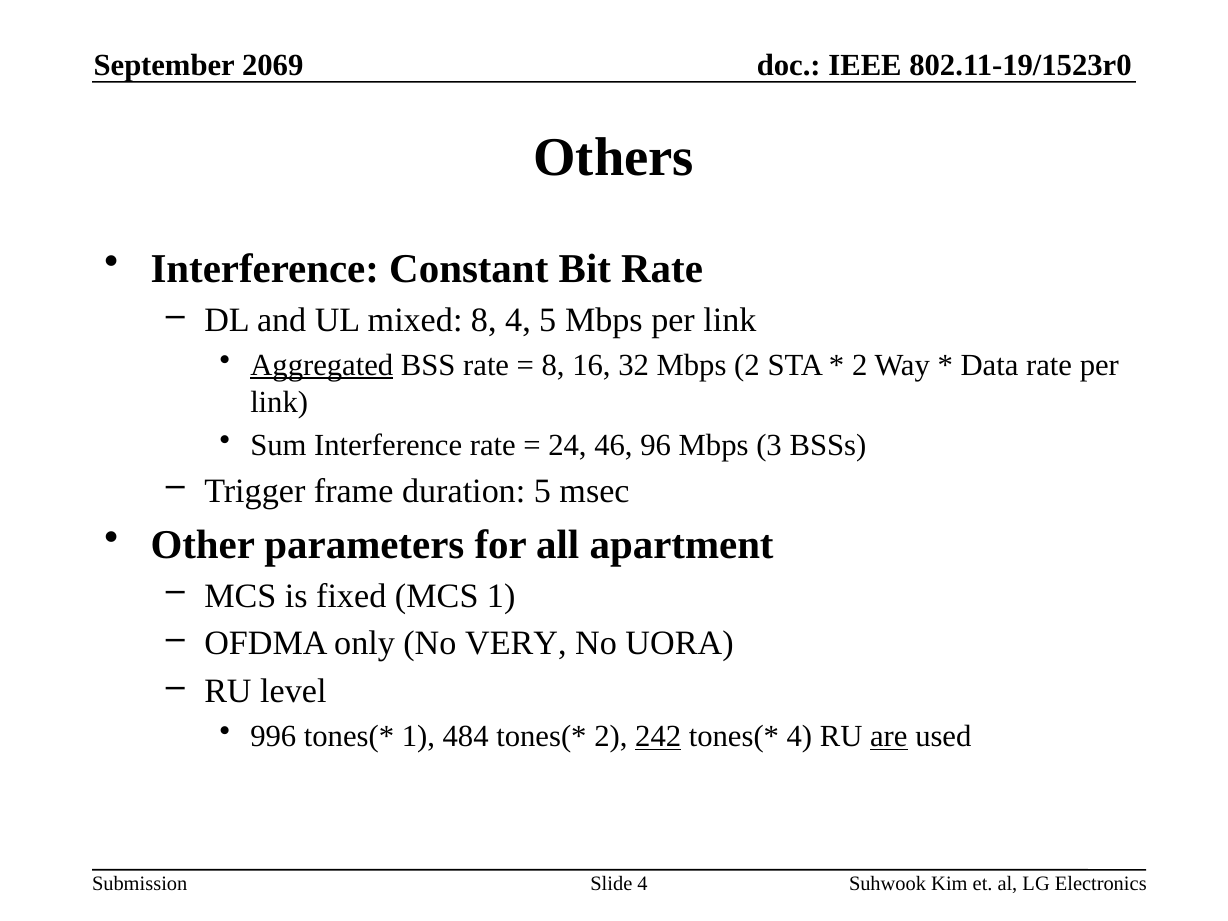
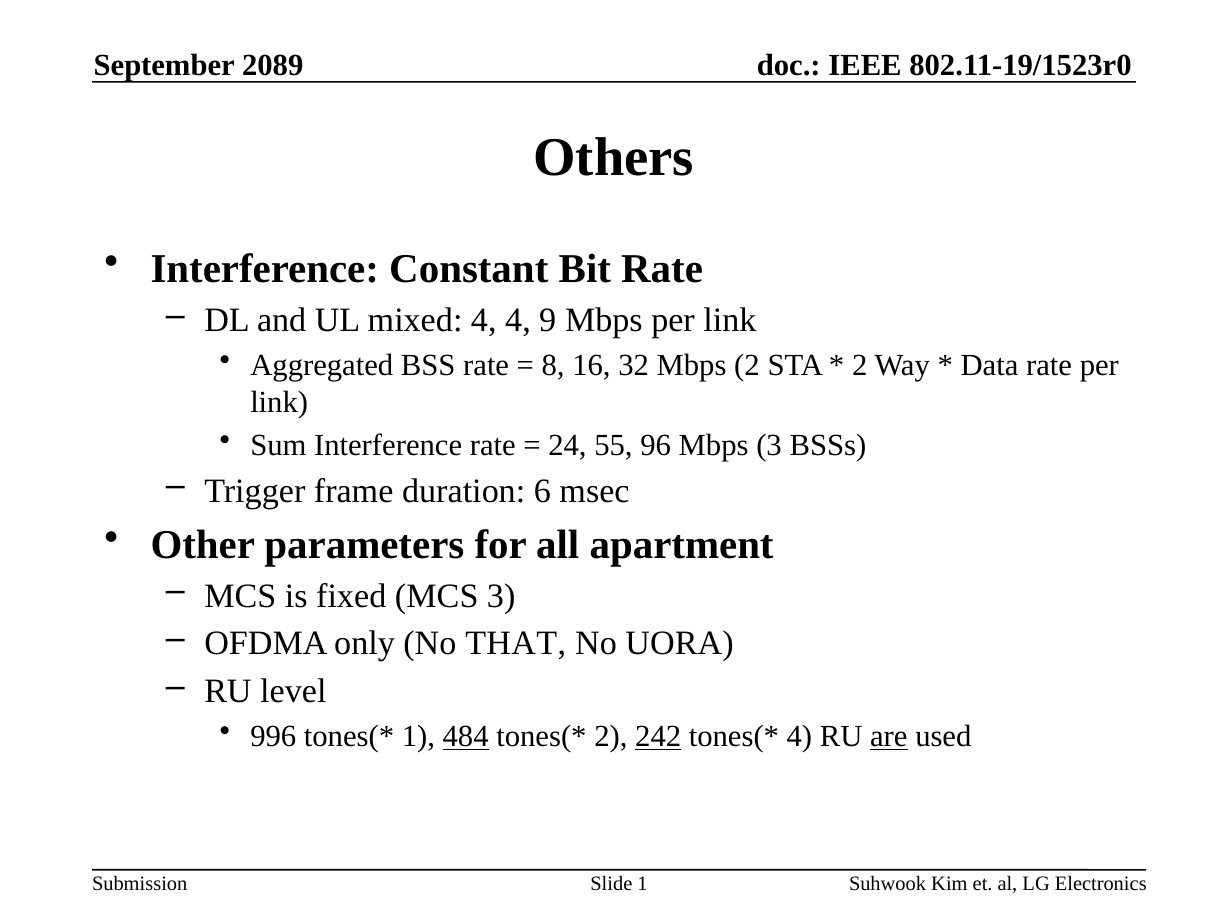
2069: 2069 -> 2089
mixed 8: 8 -> 4
4 5: 5 -> 9
Aggregated underline: present -> none
46: 46 -> 55
duration 5: 5 -> 6
MCS 1: 1 -> 3
VERY: VERY -> THAT
484 underline: none -> present
Slide 4: 4 -> 1
